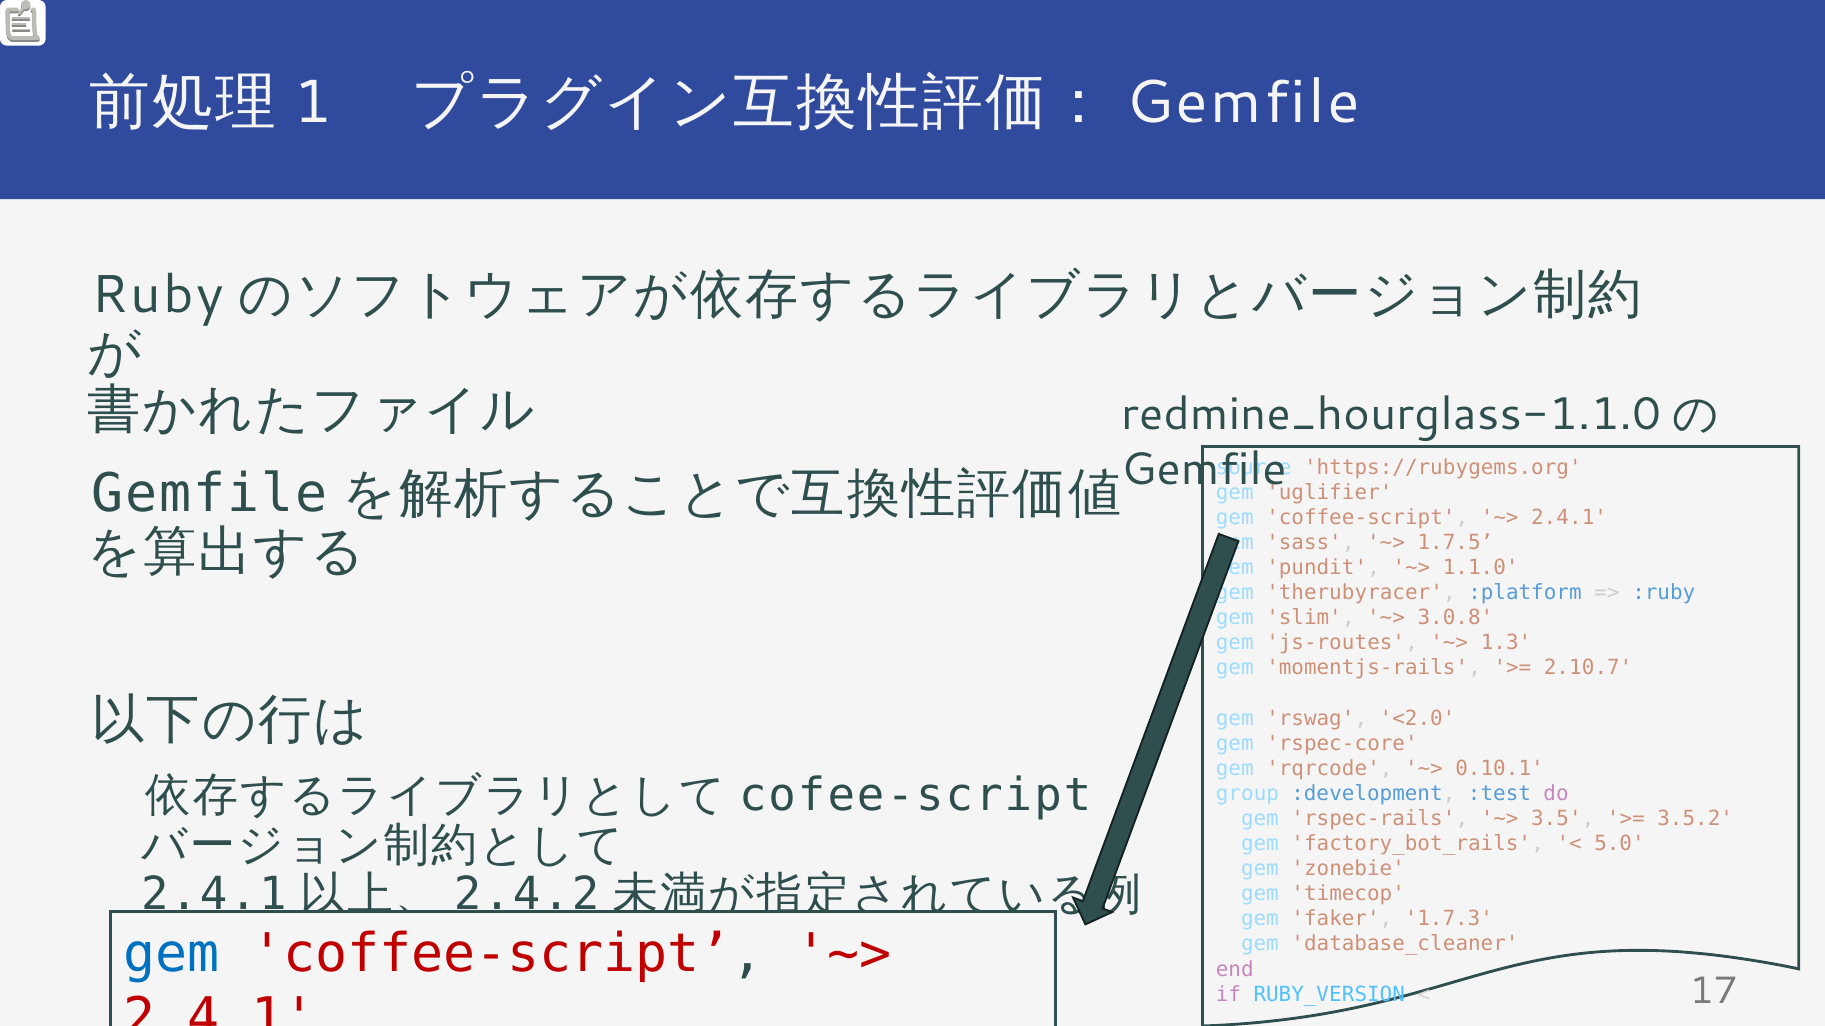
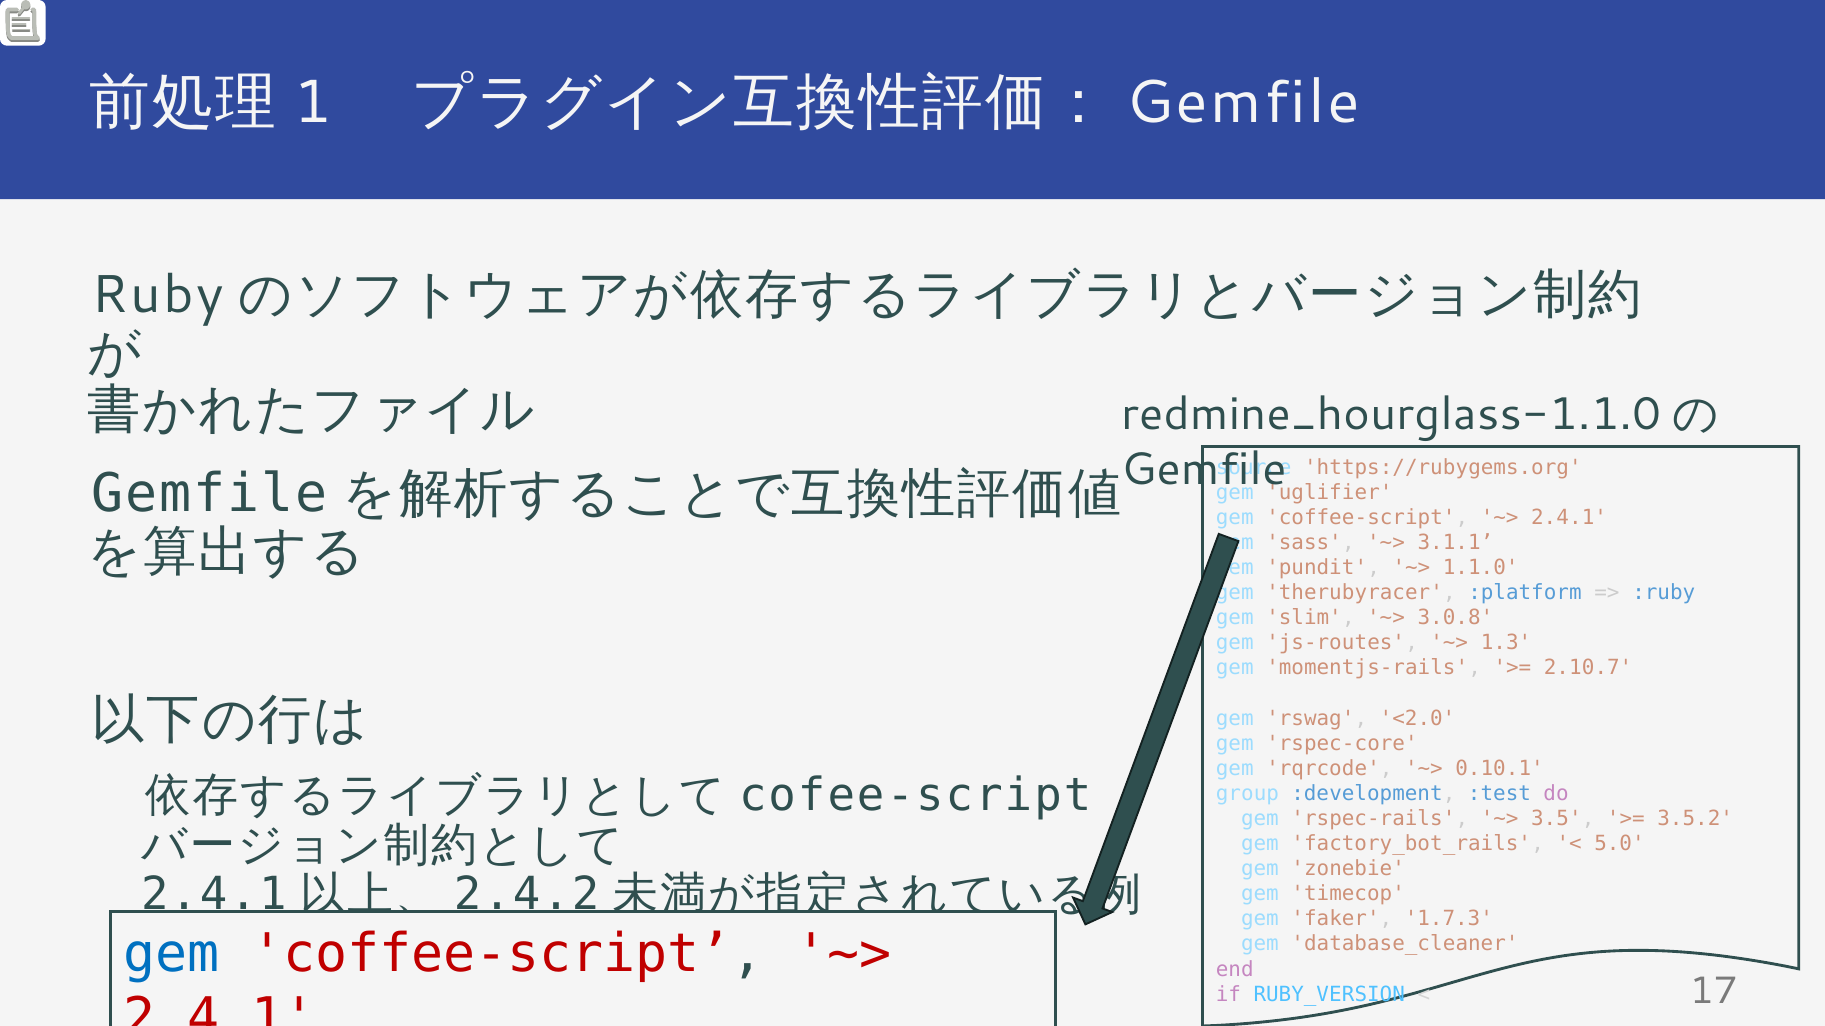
1.7.5: 1.7.5 -> 3.1.1
